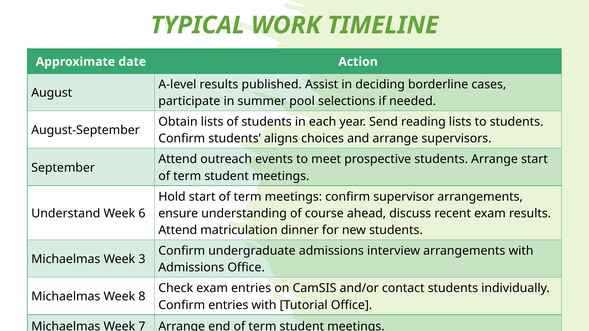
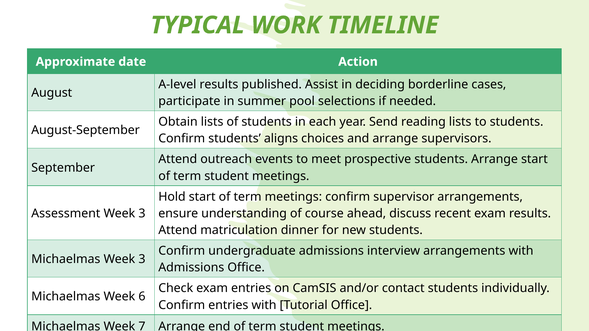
Understand: Understand -> Assessment
6 at (142, 214): 6 -> 3
8: 8 -> 6
